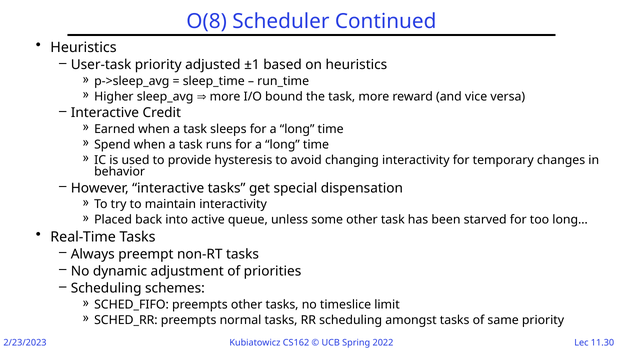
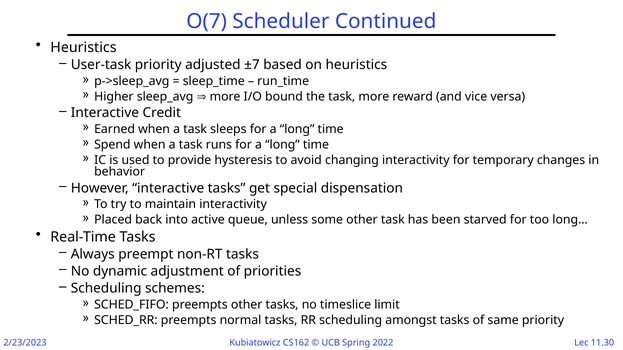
O(8: O(8 -> O(7
±1: ±1 -> ±7
